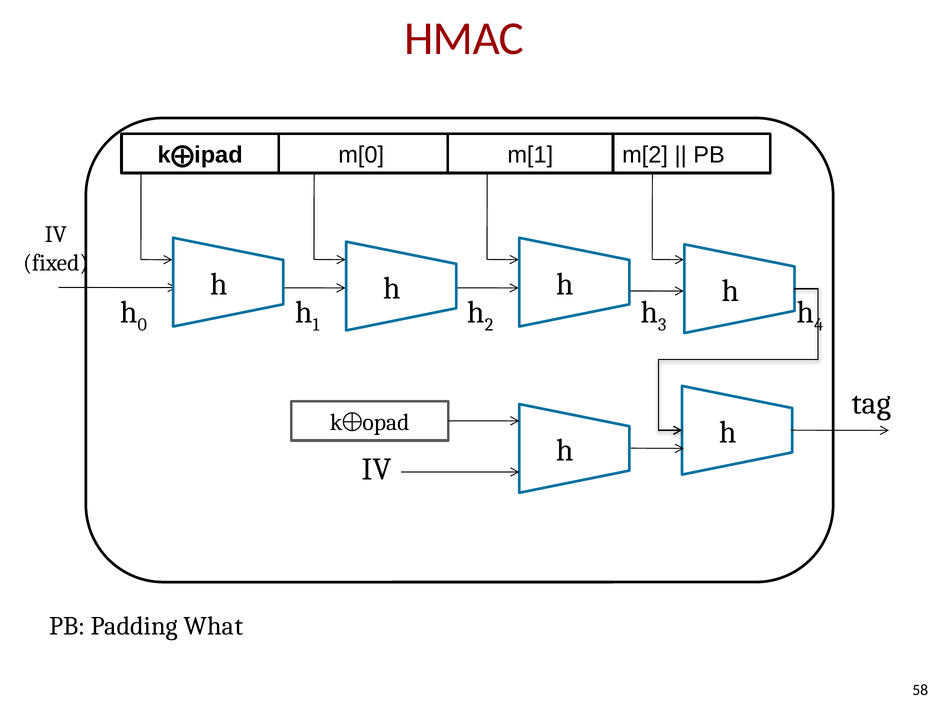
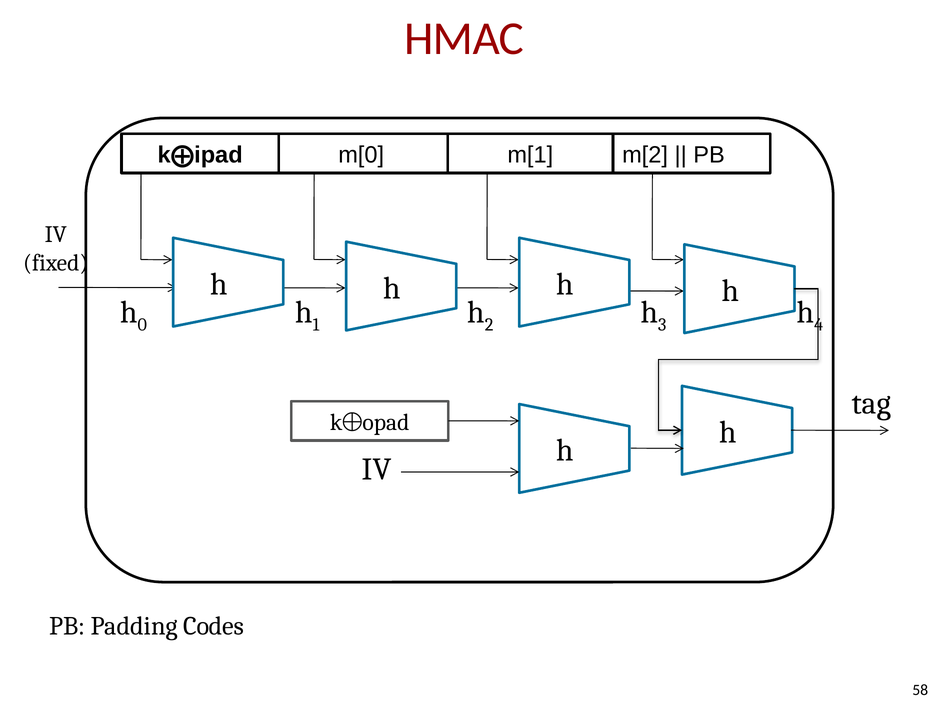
What: What -> Codes
